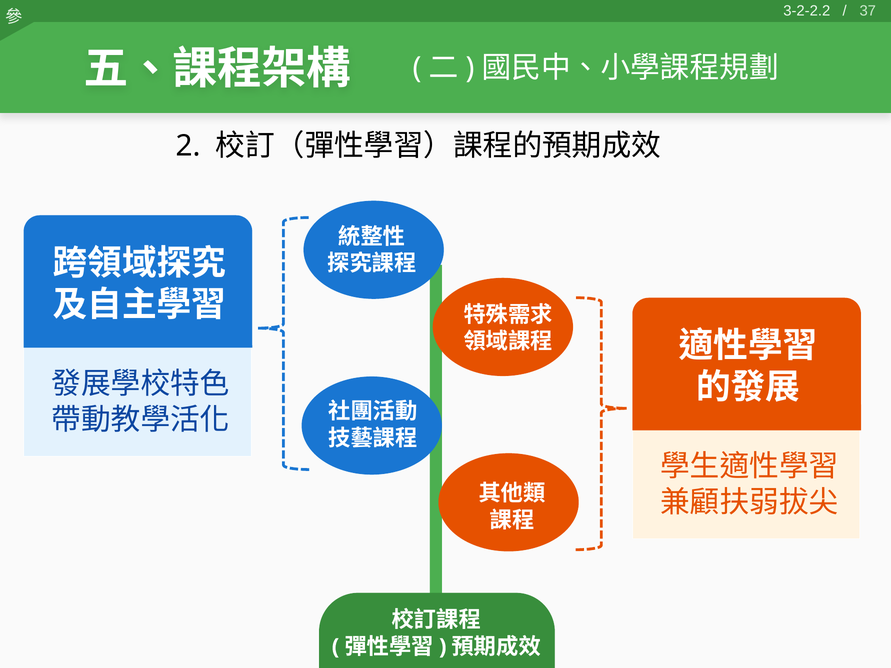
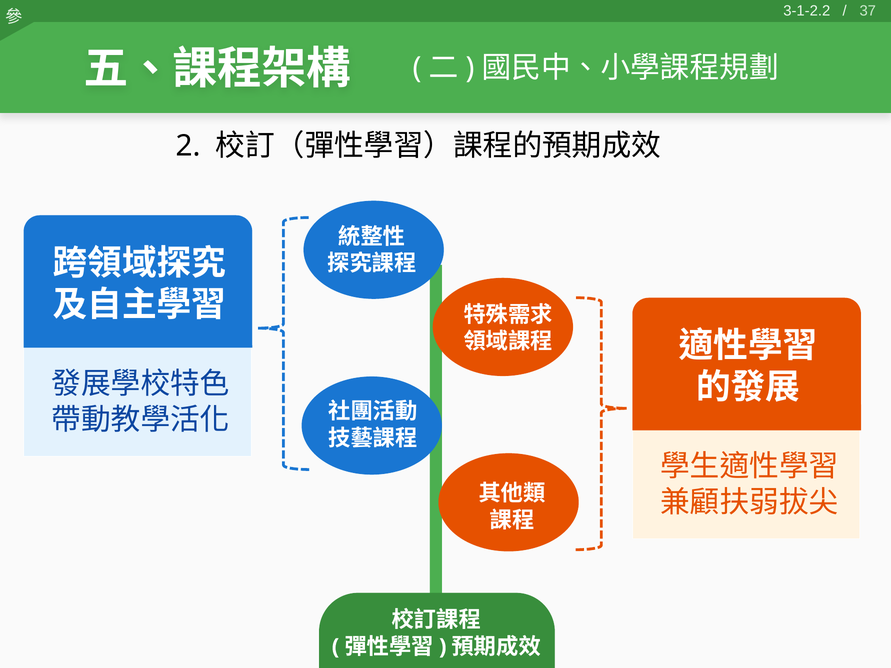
3-2-2.2: 3-2-2.2 -> 3-1-2.2
